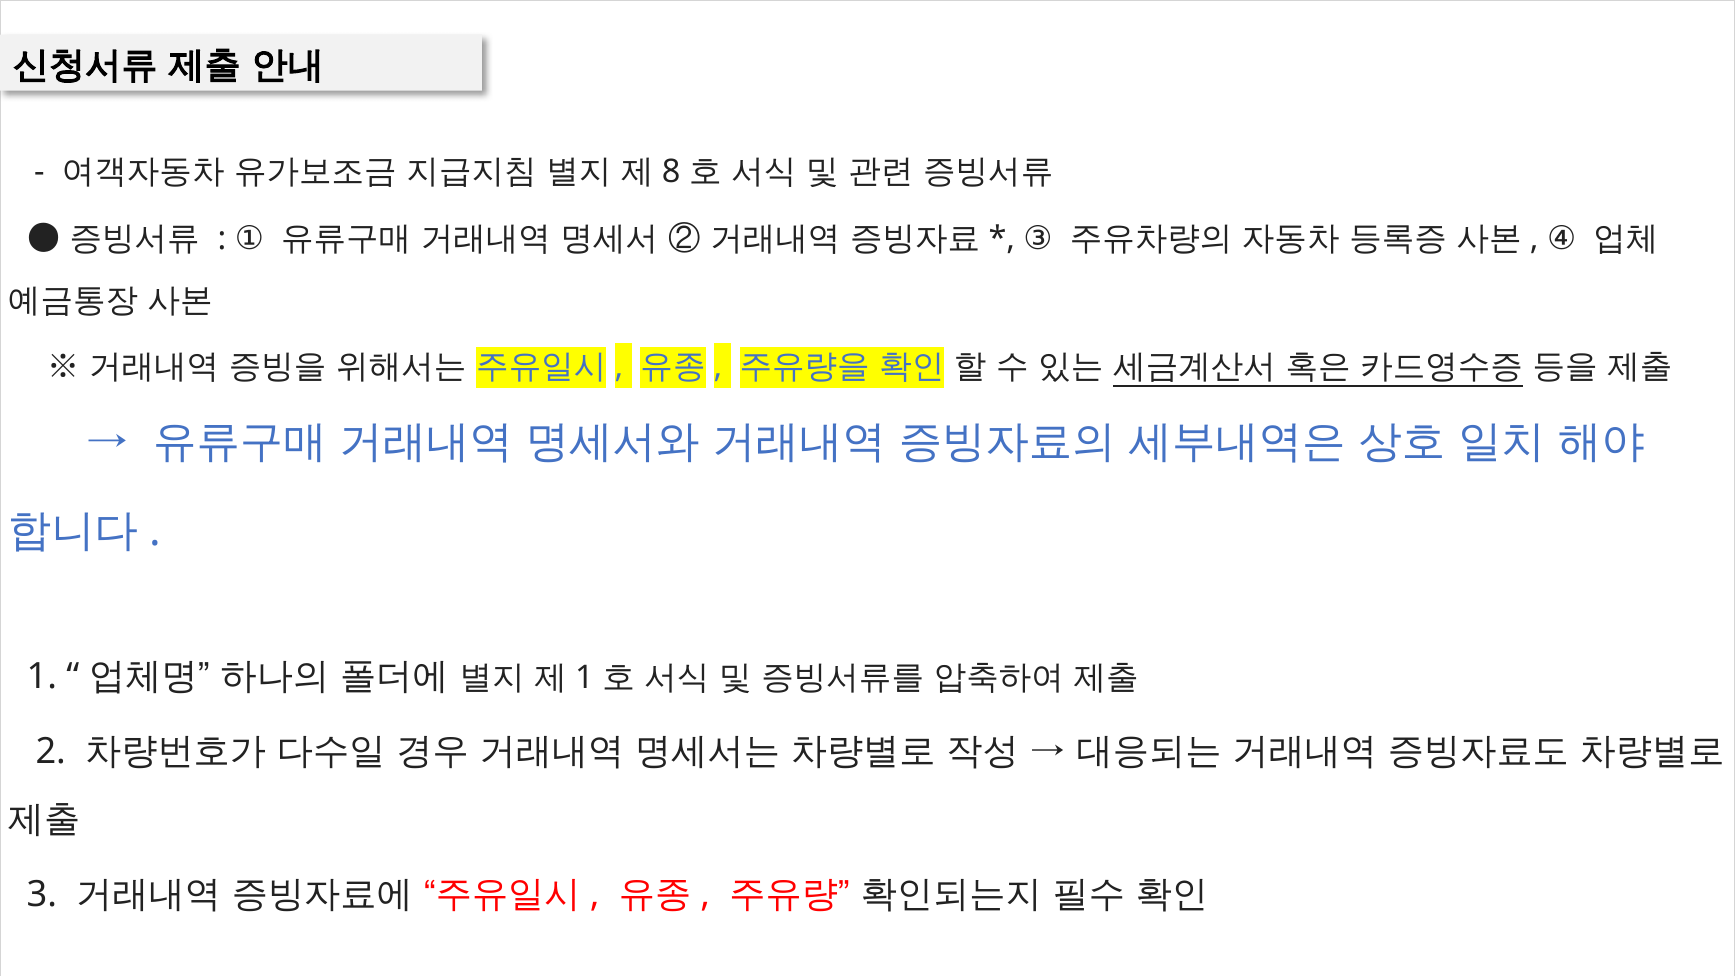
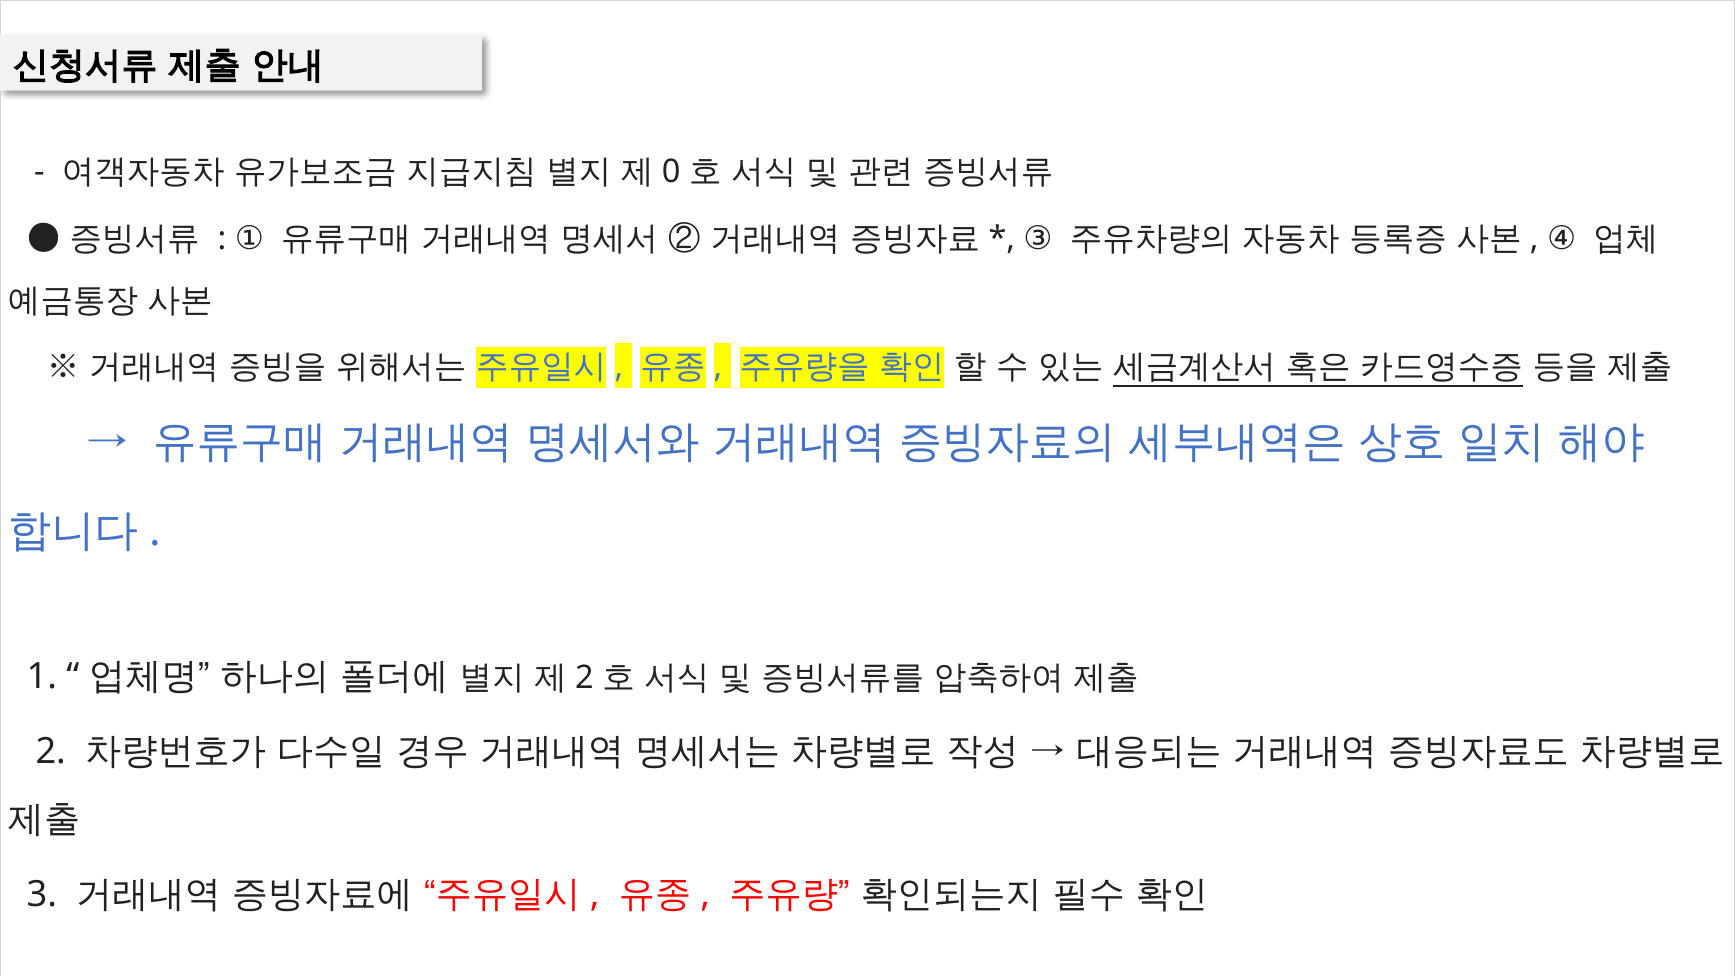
8: 8 -> 0
1 at (584, 678): 1 -> 2
